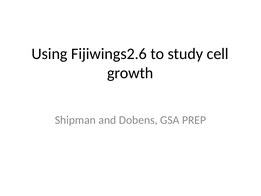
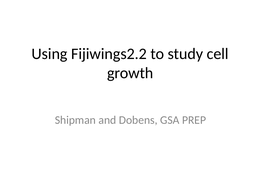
Fijiwings2.6: Fijiwings2.6 -> Fijiwings2.2
